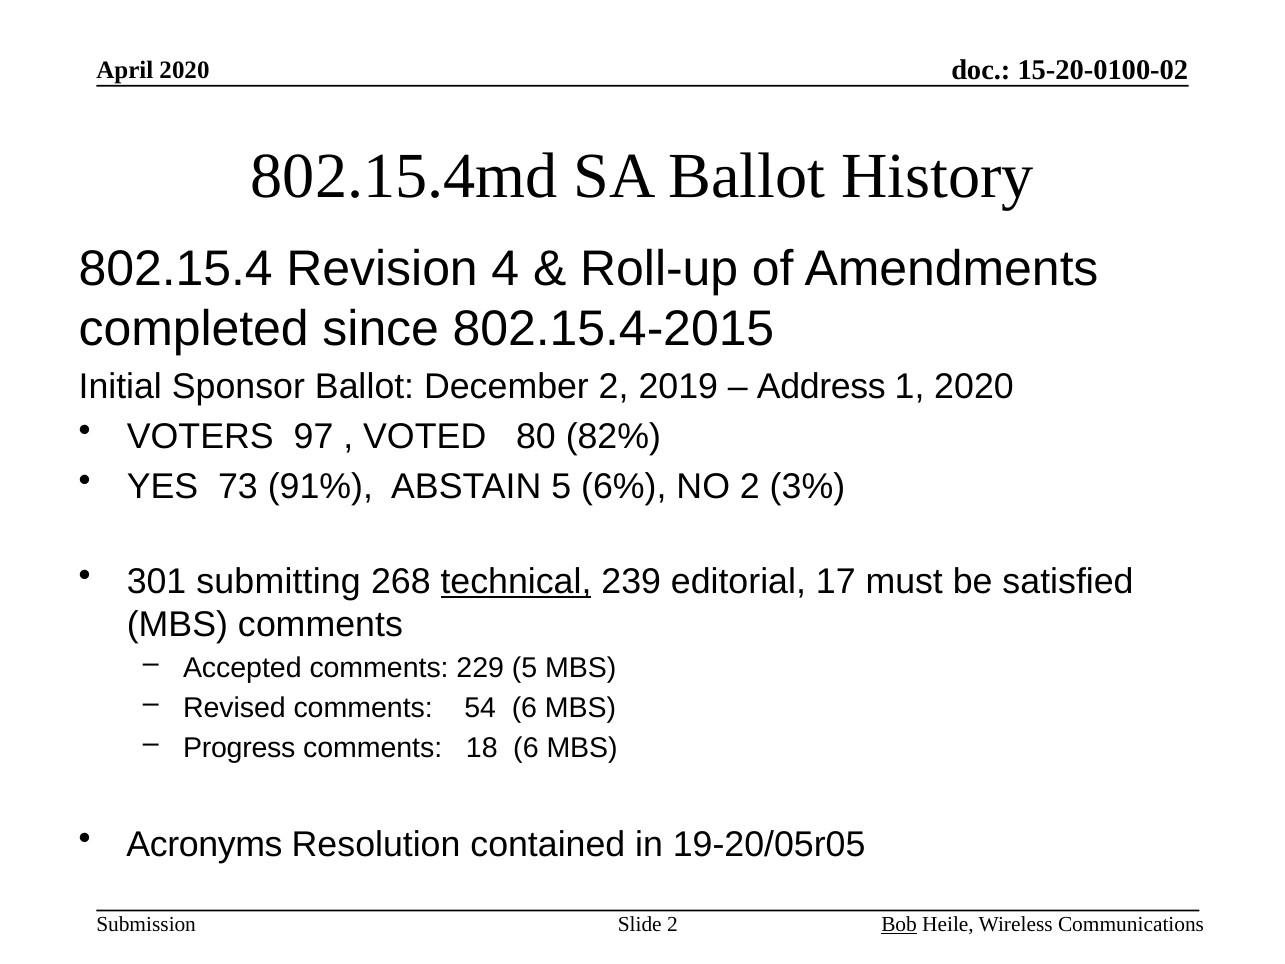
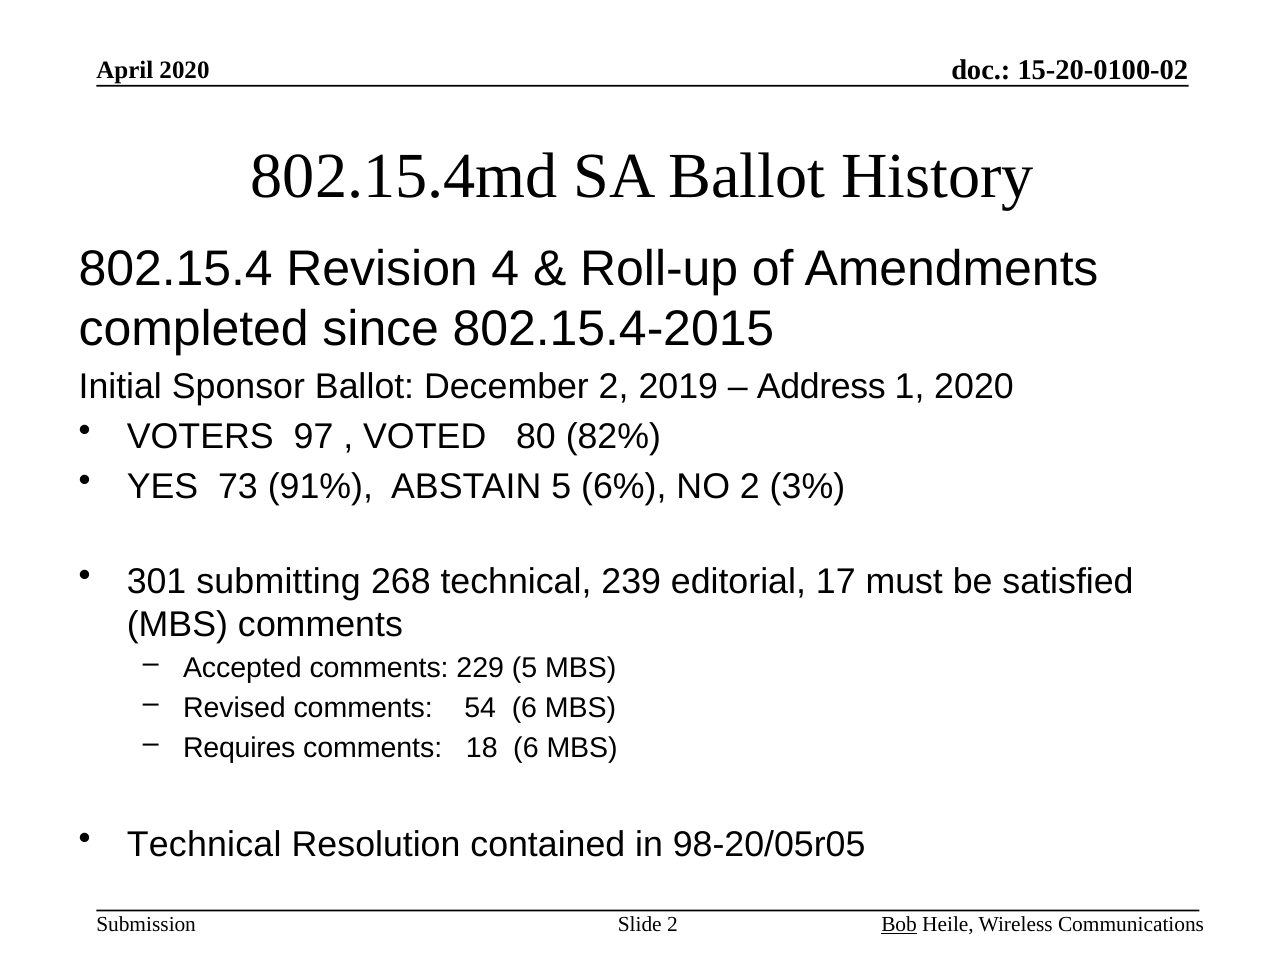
technical at (516, 581) underline: present -> none
Progress: Progress -> Requires
Acronyms at (204, 844): Acronyms -> Technical
19-20/05r05: 19-20/05r05 -> 98-20/05r05
